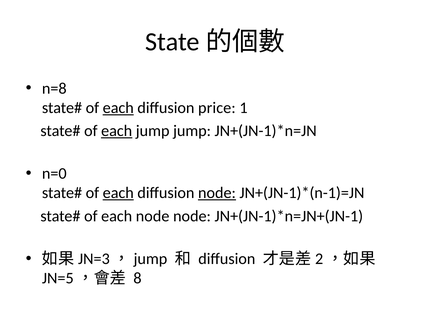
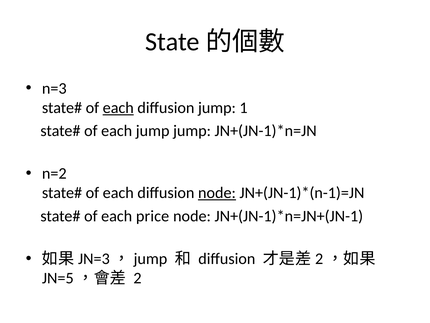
n=8: n=8 -> n=3
diffusion price: price -> jump
each at (117, 131) underline: present -> none
n=0: n=0 -> n=2
each at (118, 193) underline: present -> none
each node: node -> price
8: 8 -> 2
